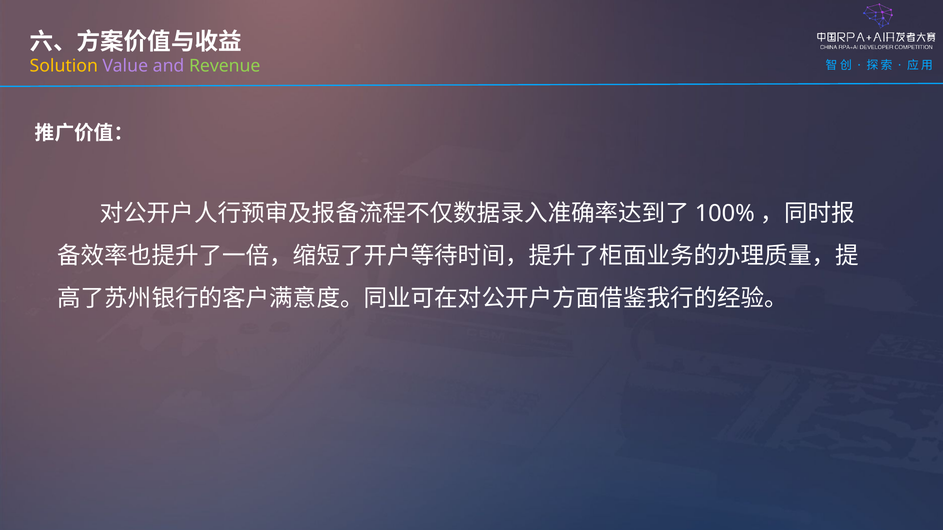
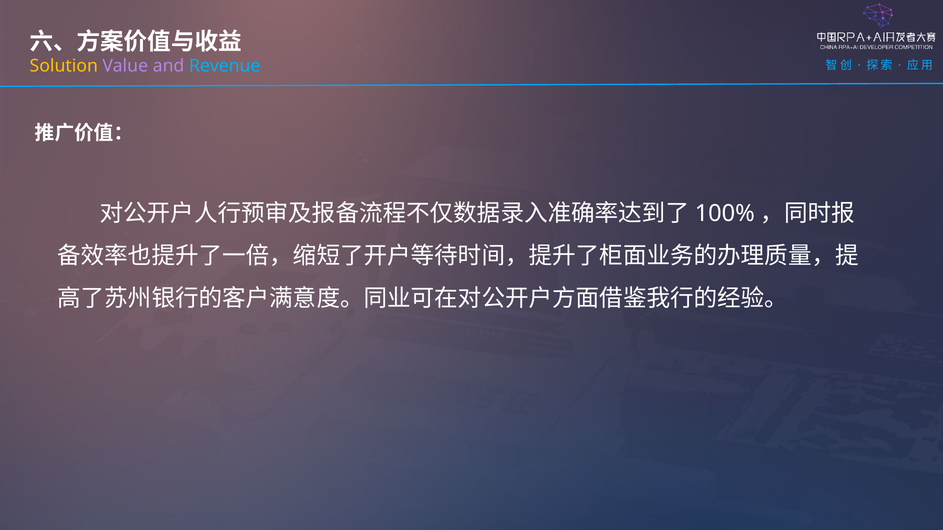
Revenue colour: light green -> light blue
